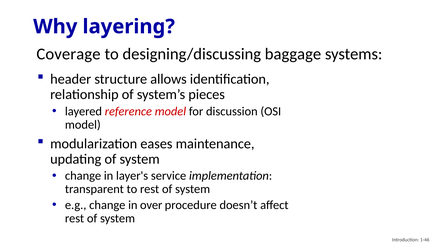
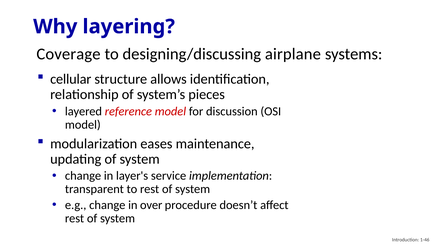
baggage: baggage -> airplane
header: header -> cellular
